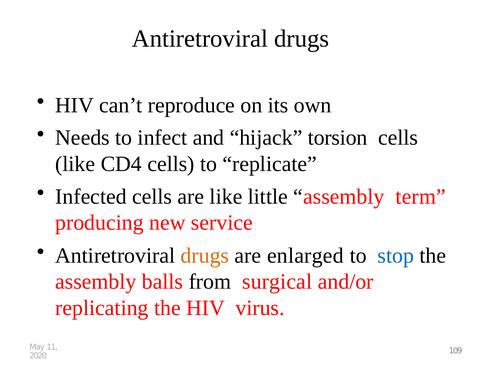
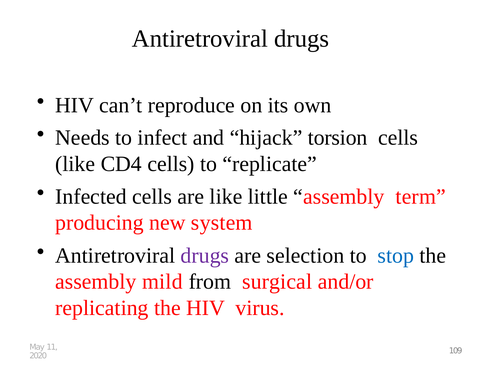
service: service -> system
drugs at (205, 256) colour: orange -> purple
enlarged: enlarged -> selection
balls: balls -> mild
